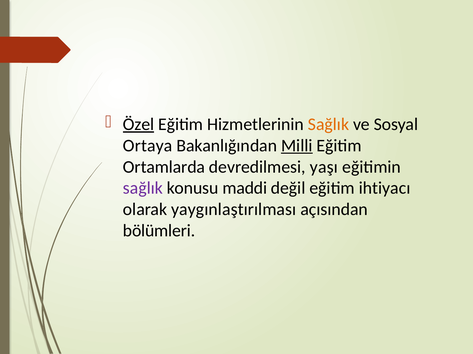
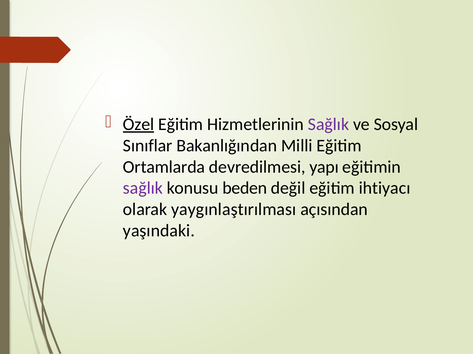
Sağlık at (329, 125) colour: orange -> purple
Ortaya: Ortaya -> Sınıflar
Milli underline: present -> none
yaşı: yaşı -> yapı
maddi: maddi -> beden
bölümleri: bölümleri -> yaşındaki
